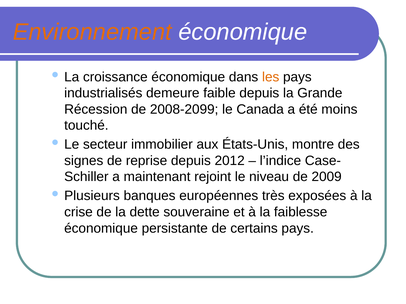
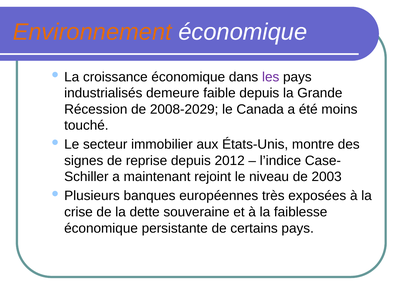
les colour: orange -> purple
2008-2099: 2008-2099 -> 2008-2029
2009: 2009 -> 2003
